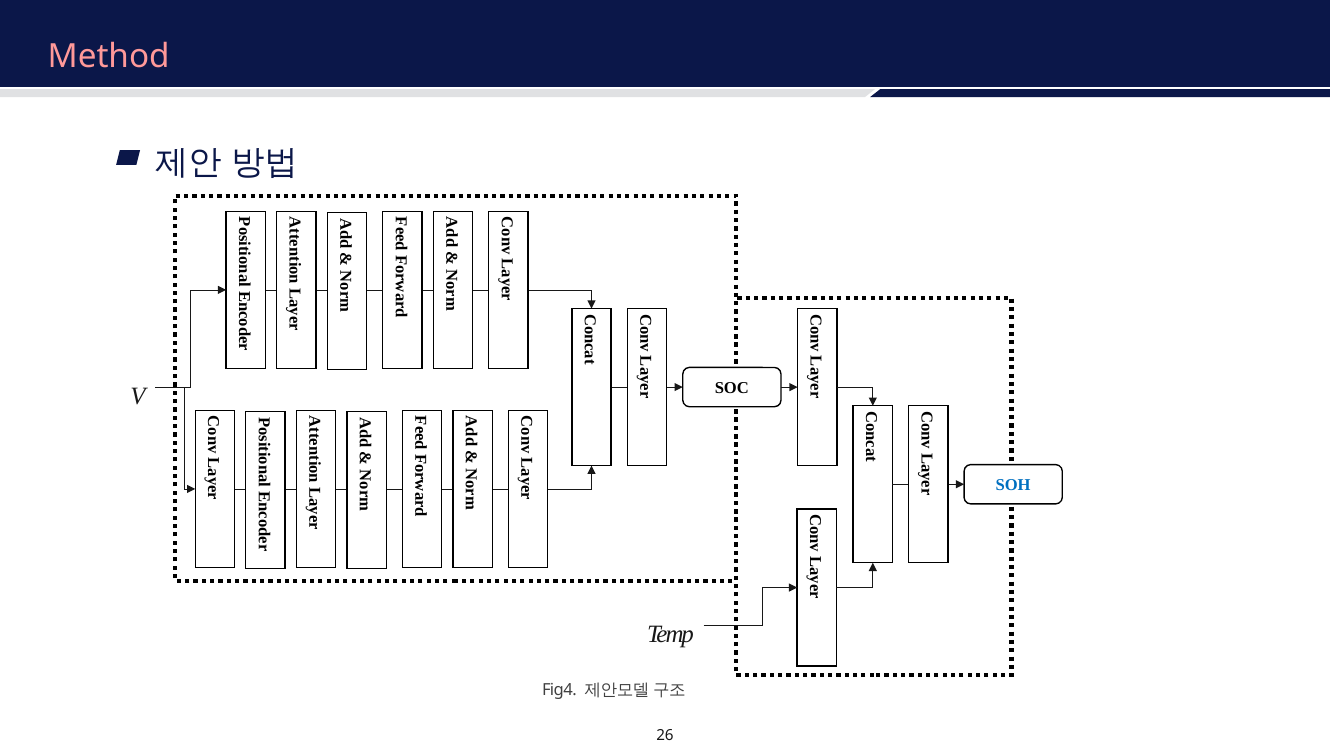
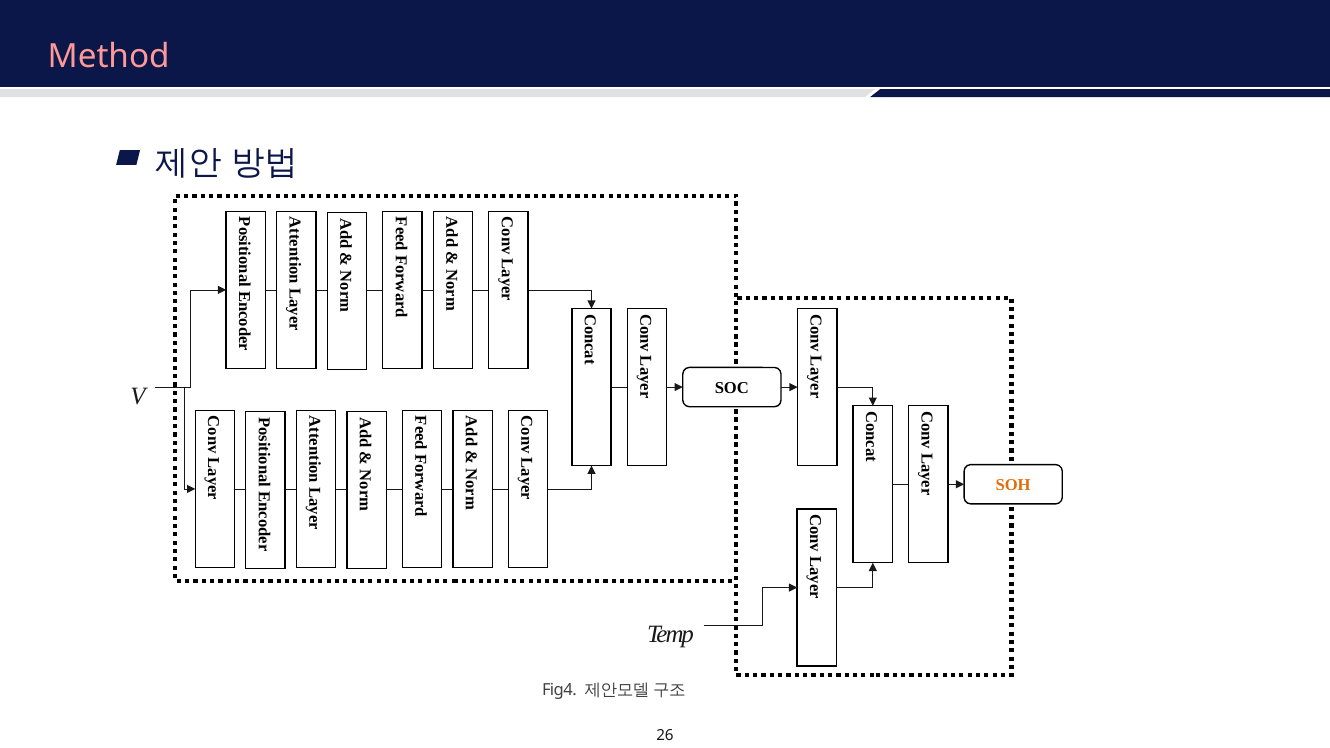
SOH colour: blue -> orange
